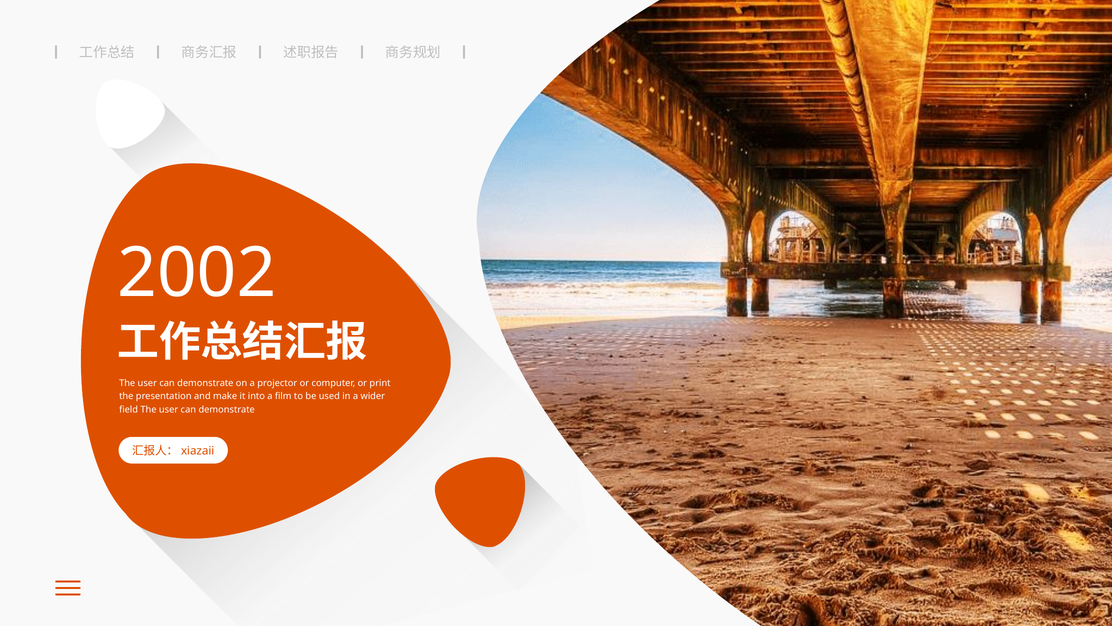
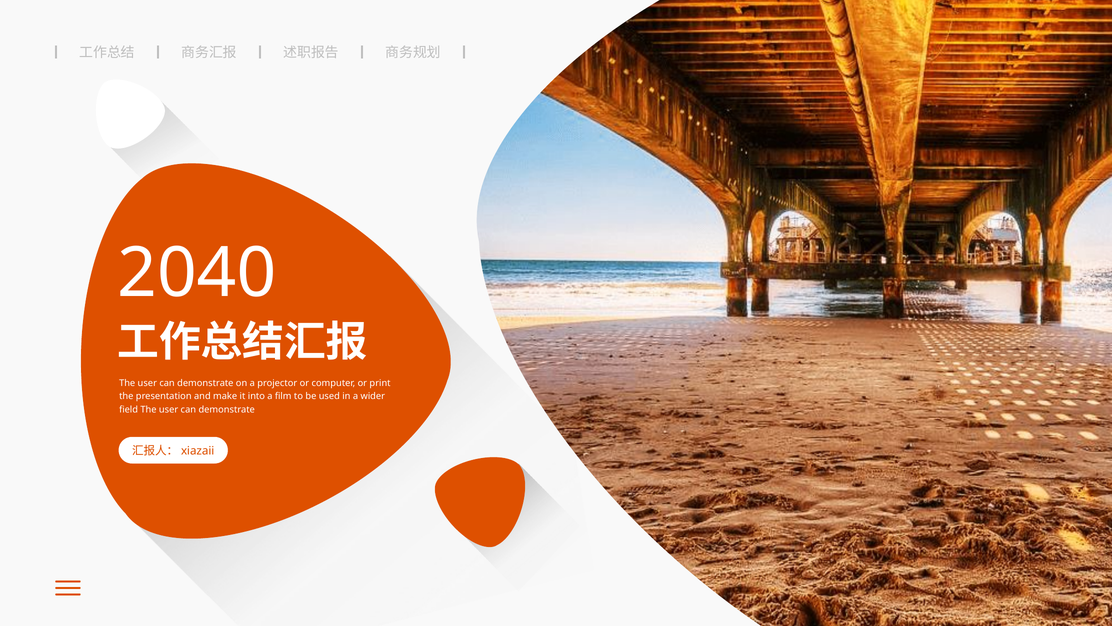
2002: 2002 -> 2040
